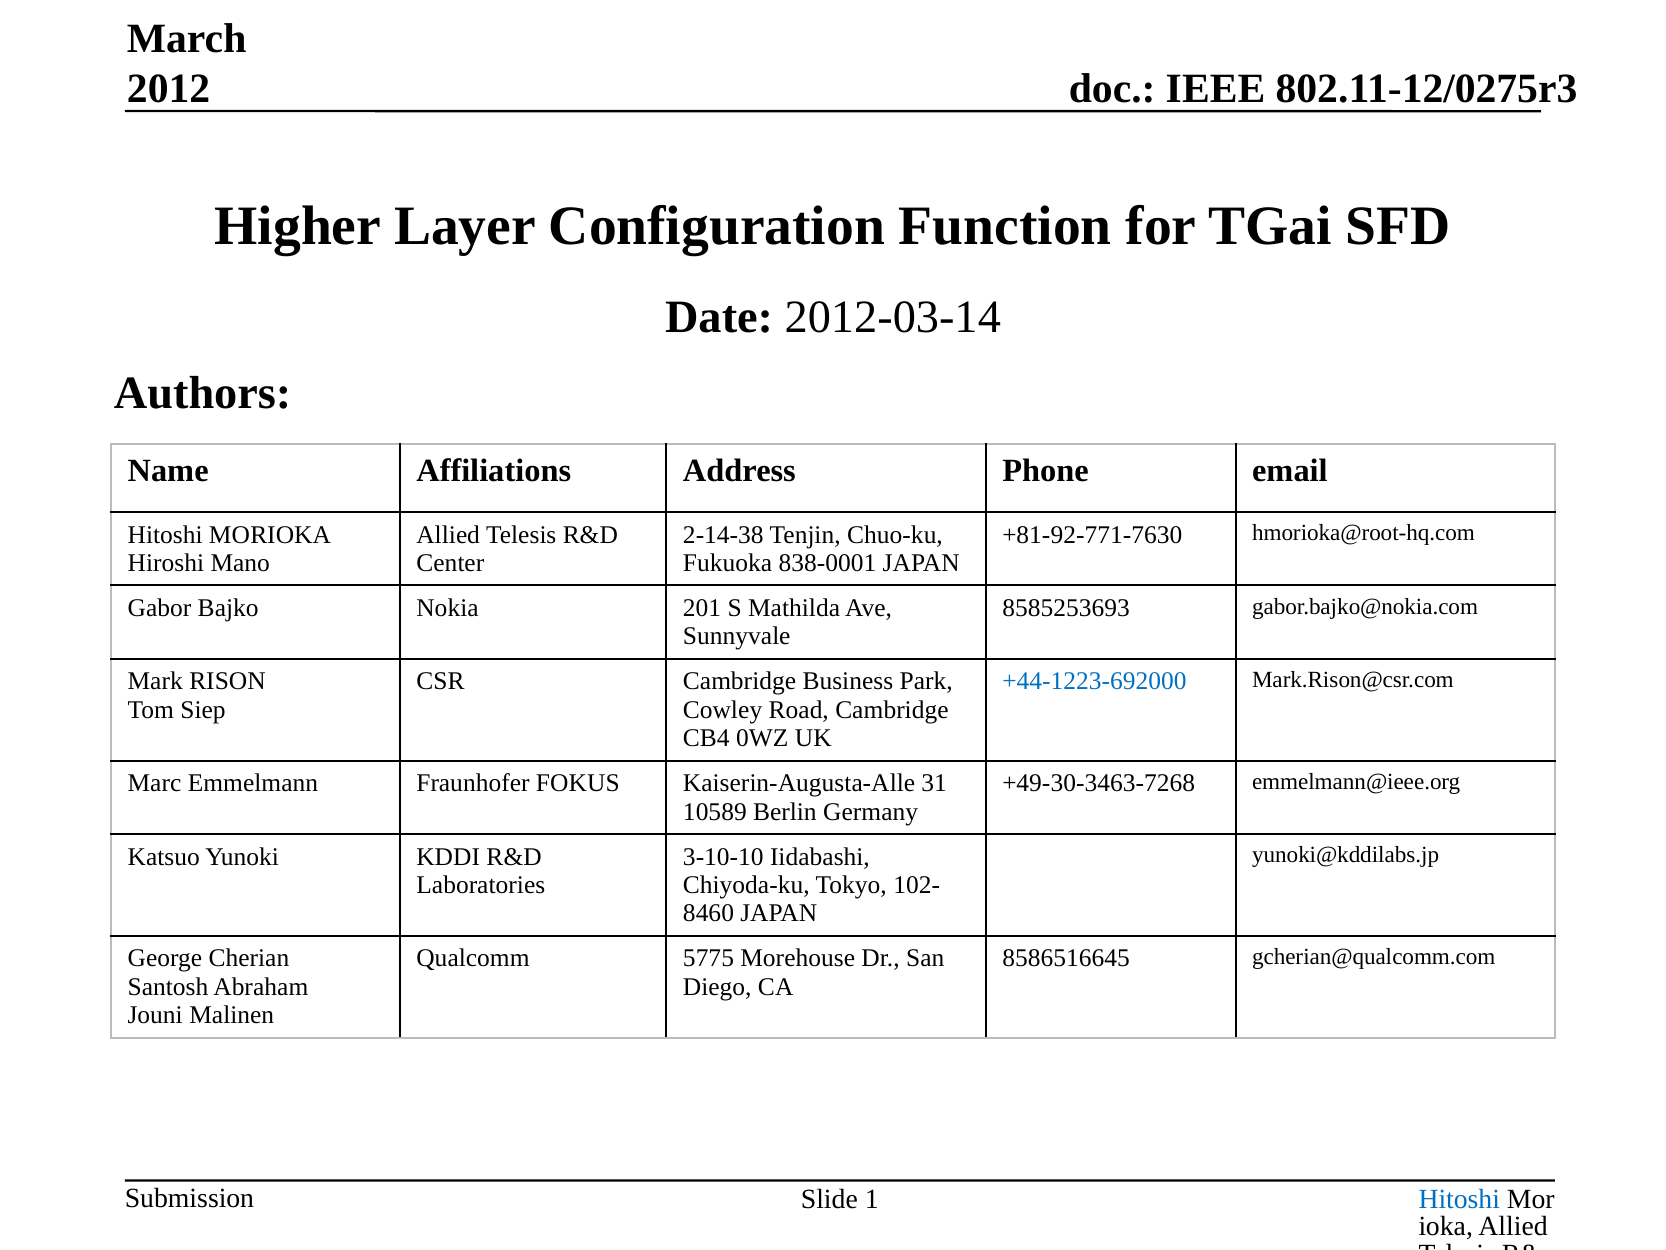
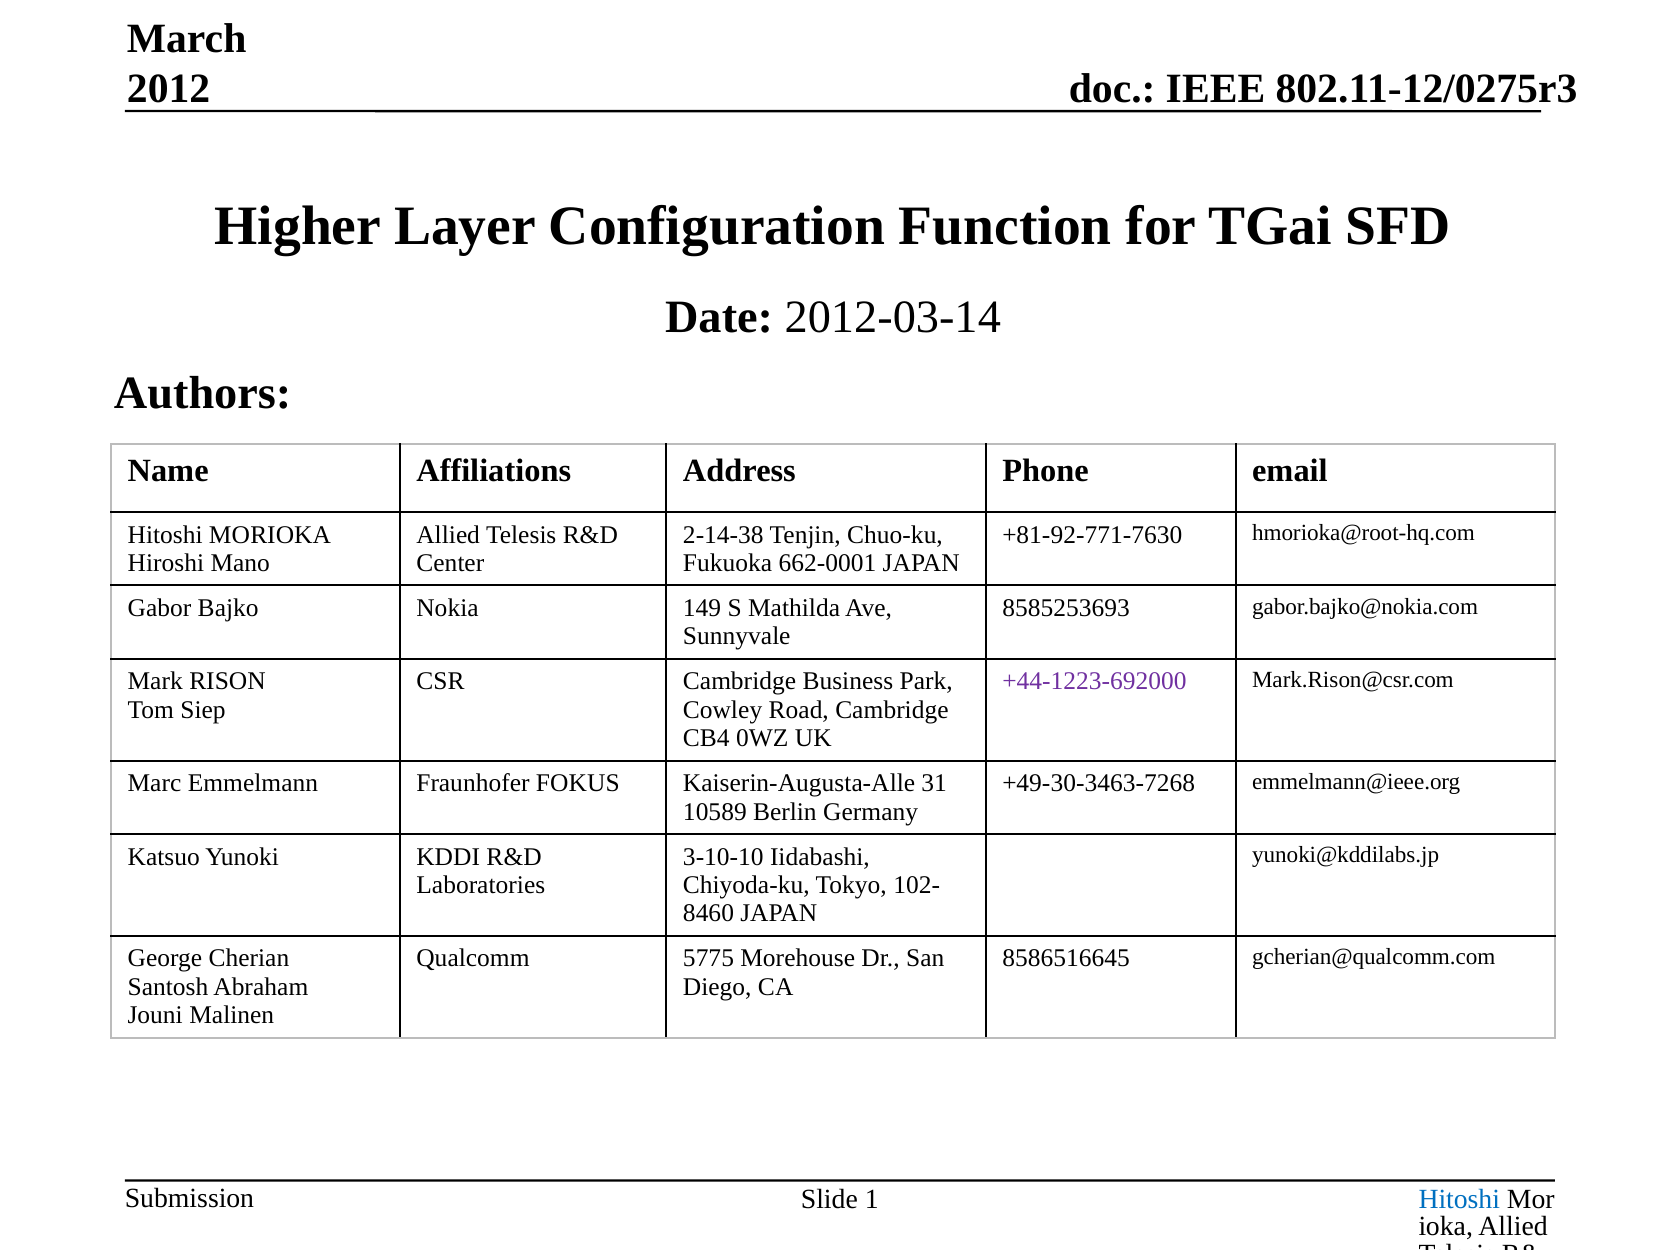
838-0001: 838-0001 -> 662-0001
201: 201 -> 149
+44-1223-692000 colour: blue -> purple
